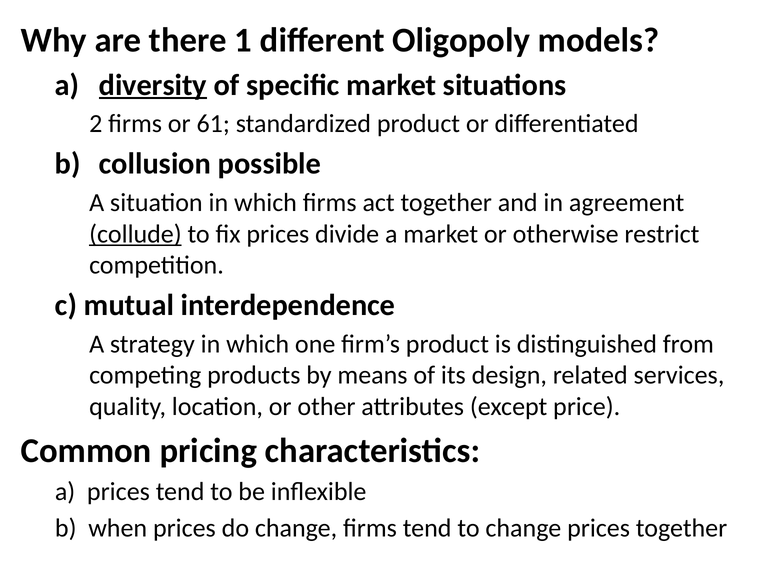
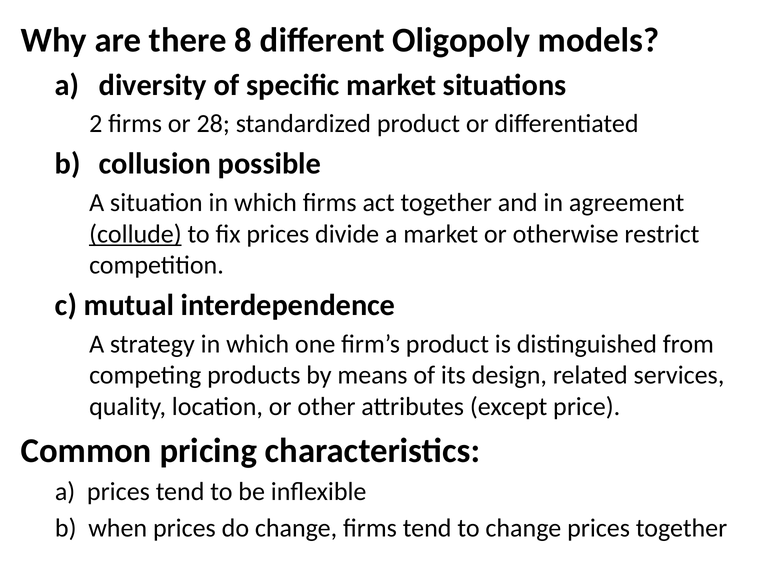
1: 1 -> 8
diversity underline: present -> none
61: 61 -> 28
